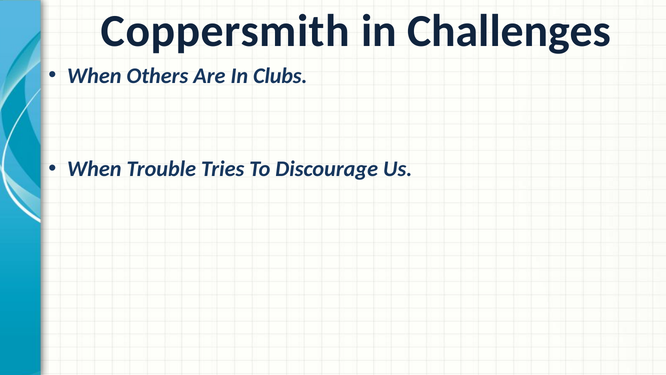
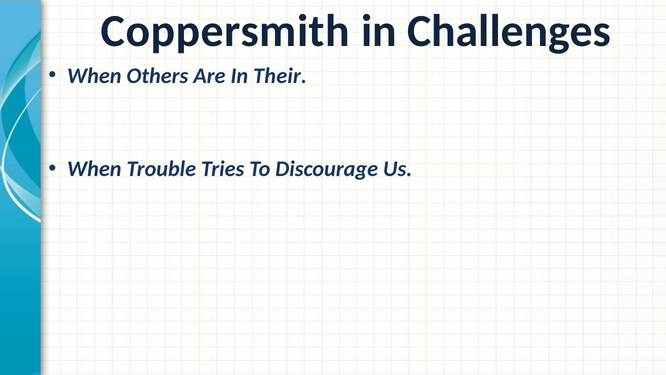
Clubs: Clubs -> Their
